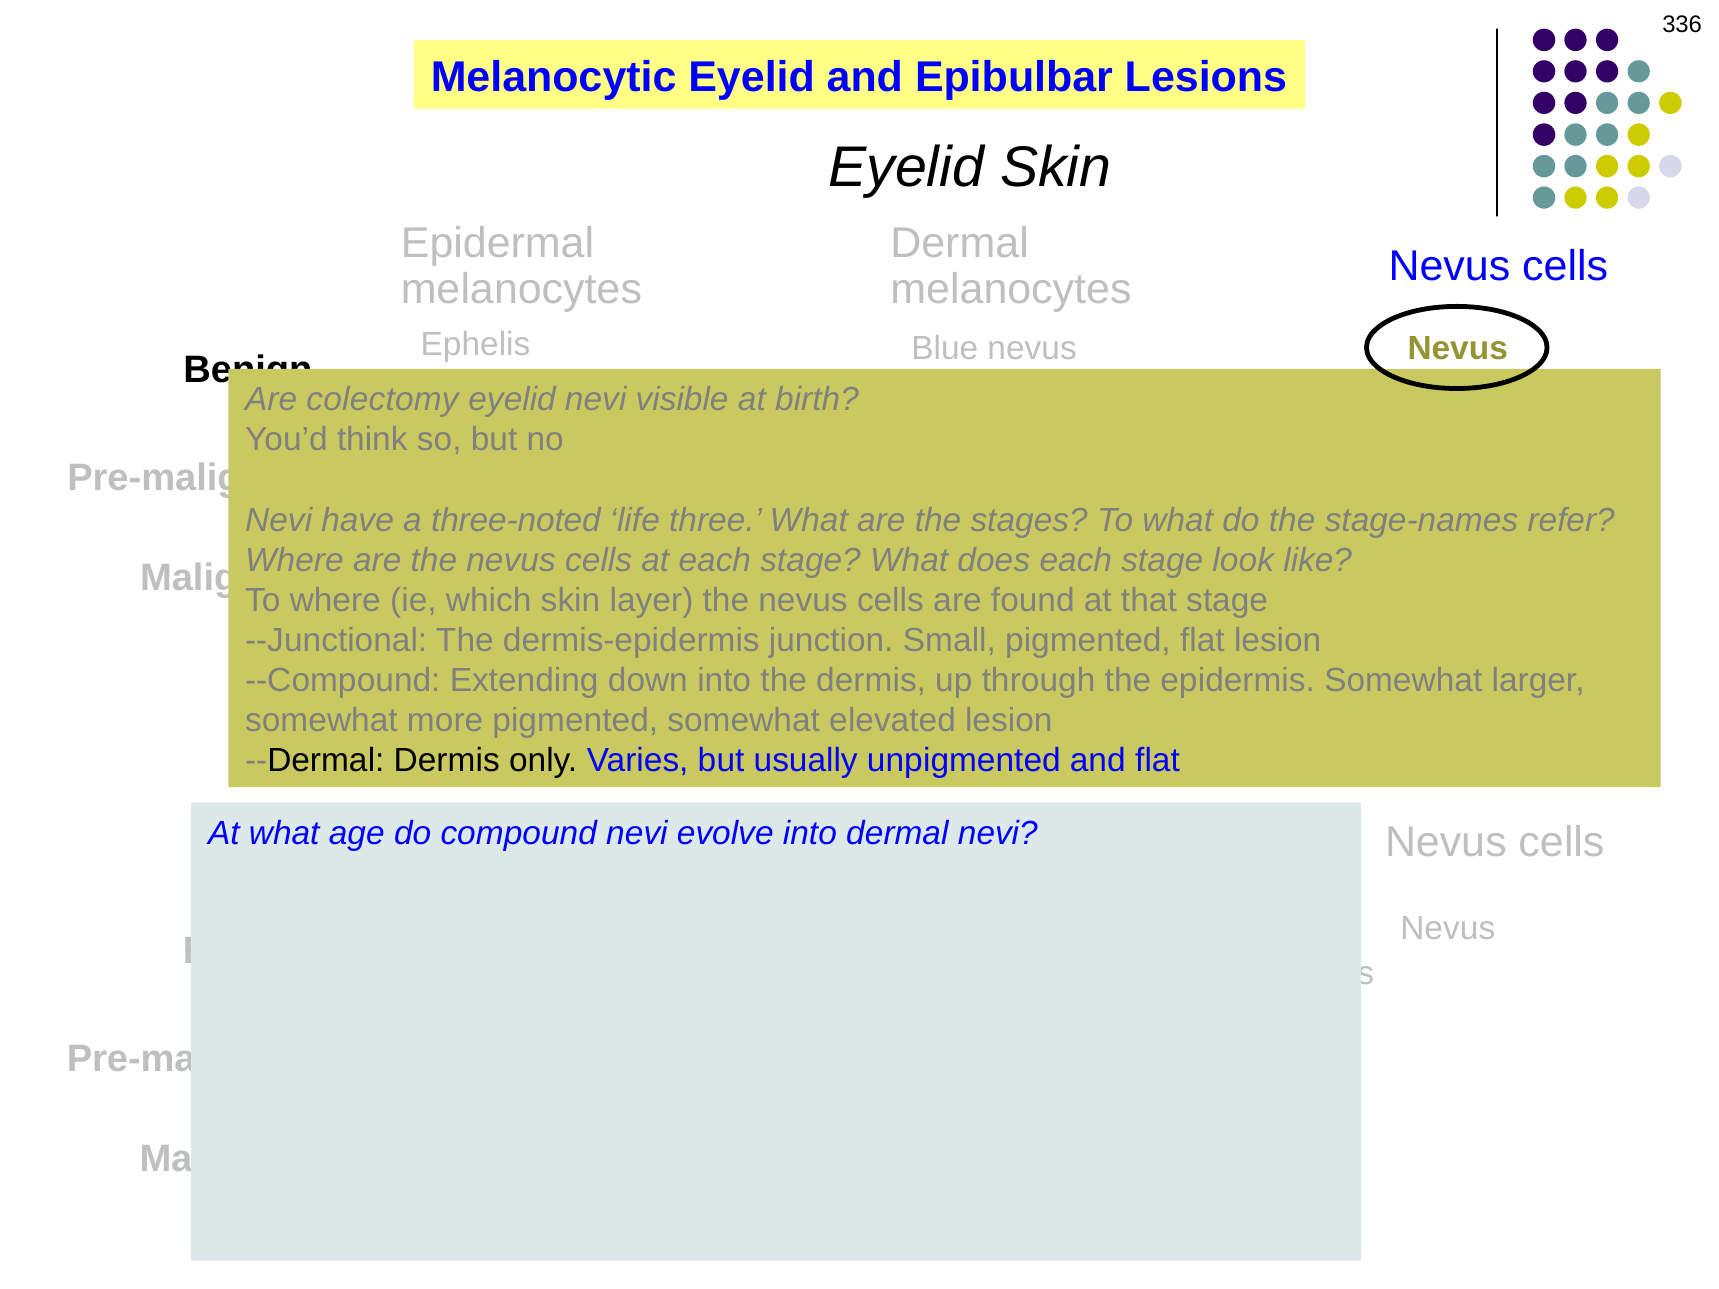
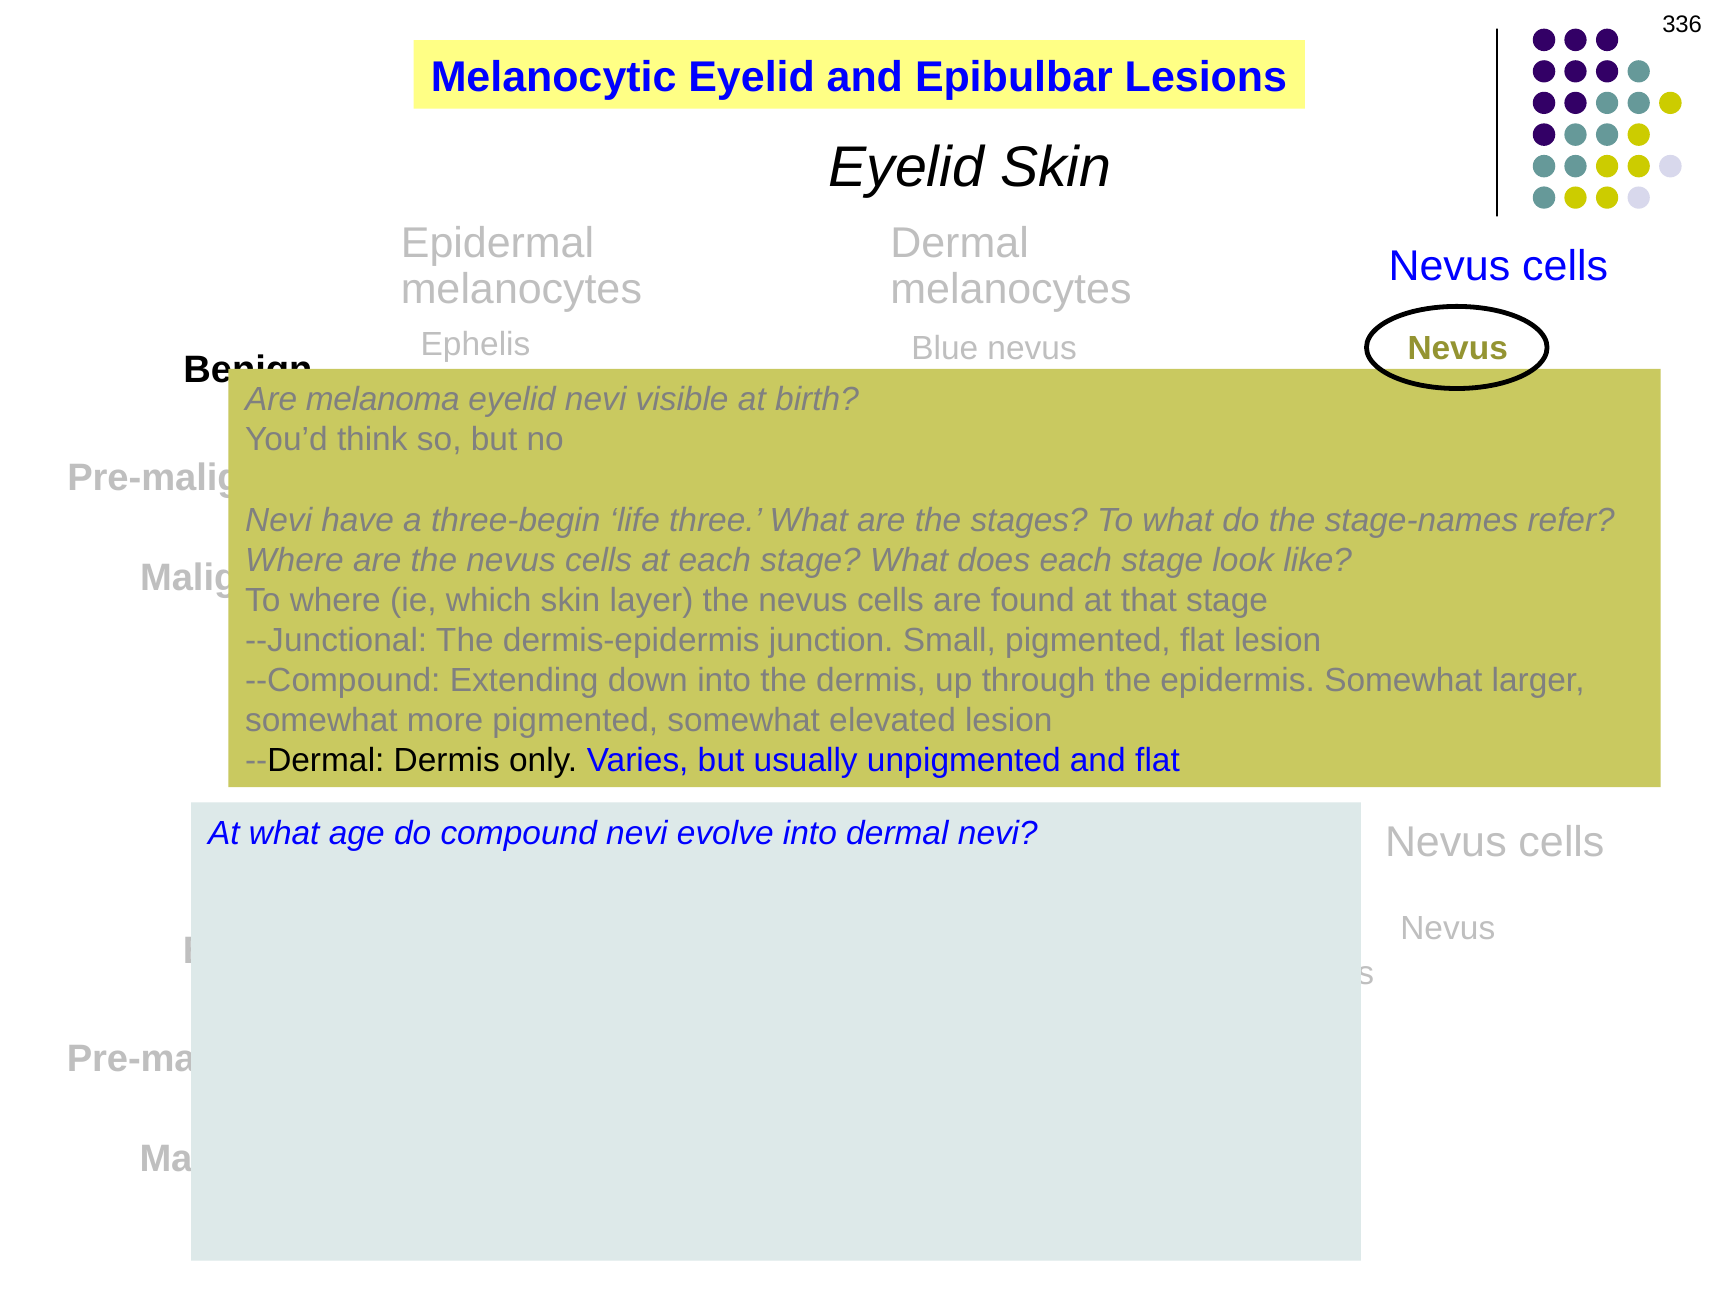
colectomy: colectomy -> melanoma
three-noted: three-noted -> three-begin
